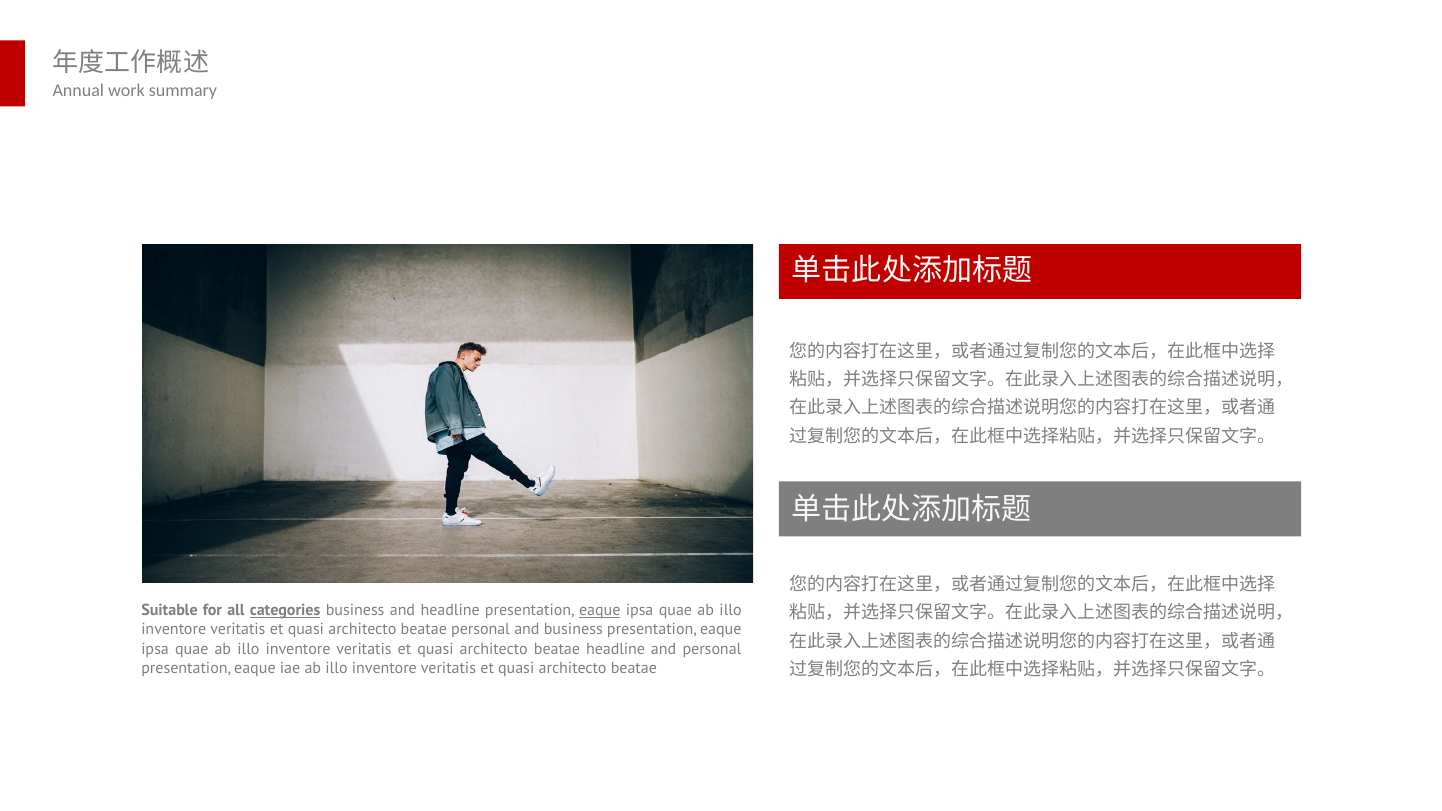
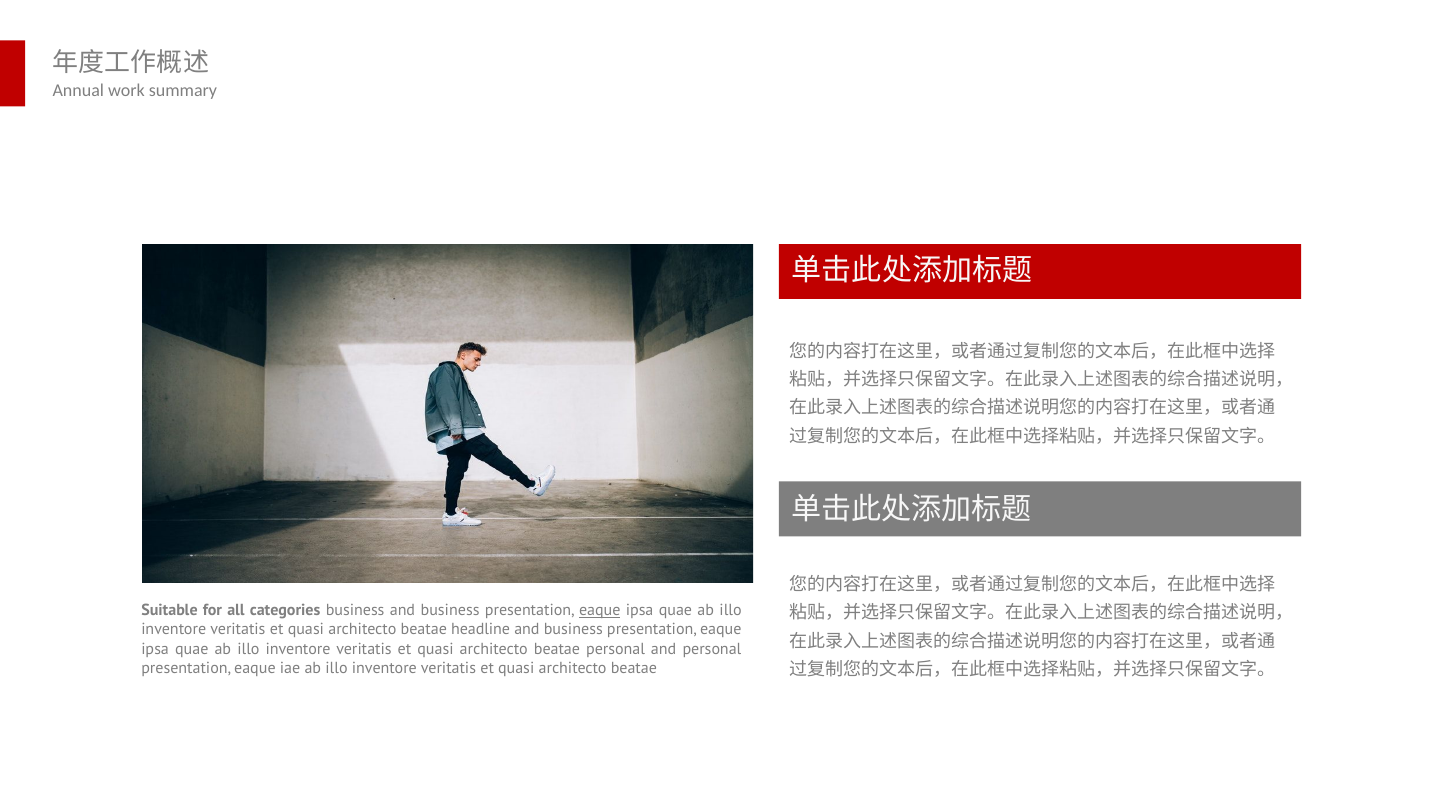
categories underline: present -> none
business and headline: headline -> business
beatae personal: personal -> headline
beatae headline: headline -> personal
